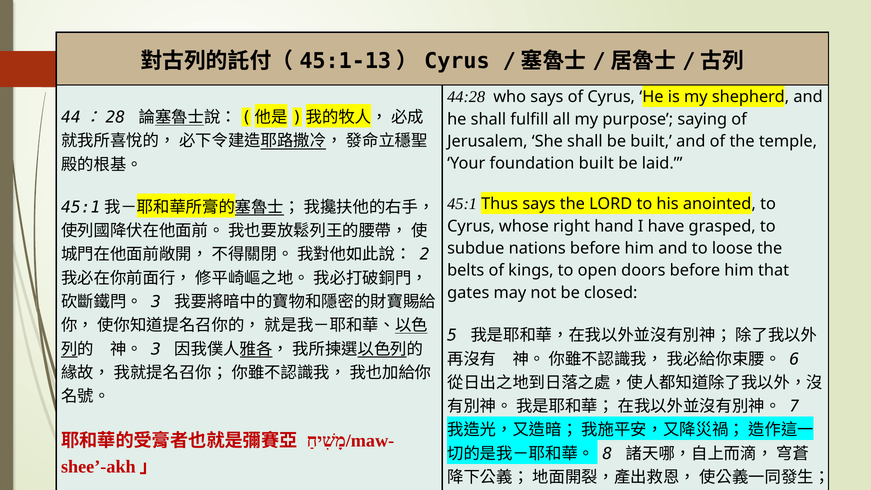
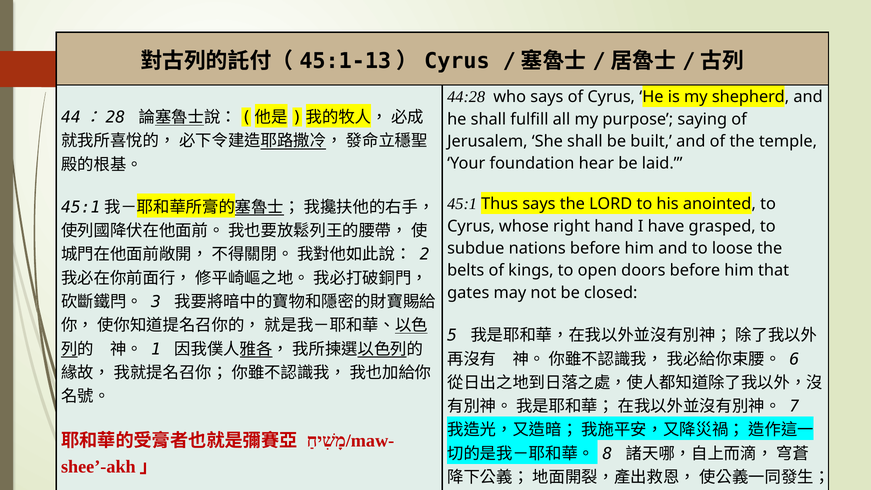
foundation built: built -> hear
3 at (156, 349): 3 -> 1
